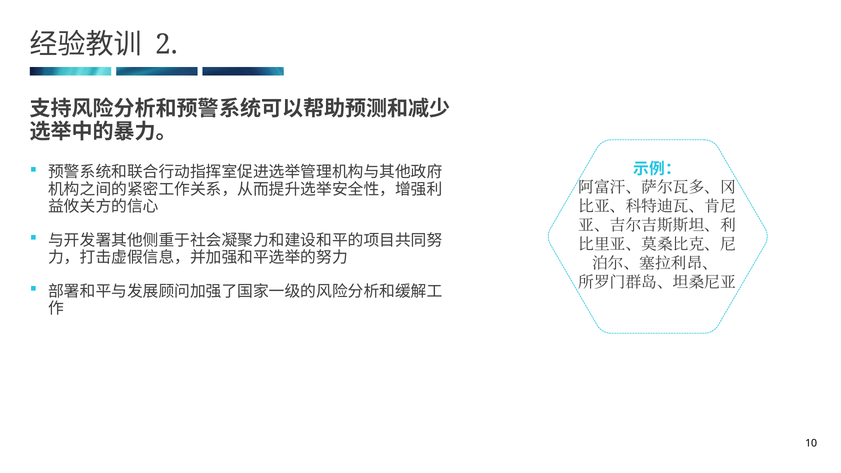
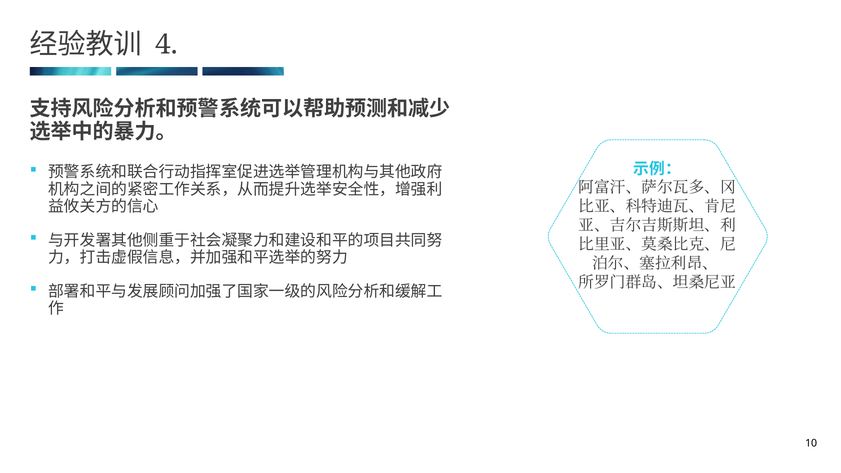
2: 2 -> 4
